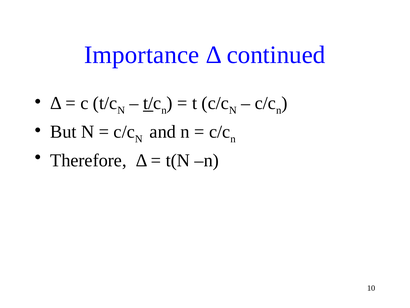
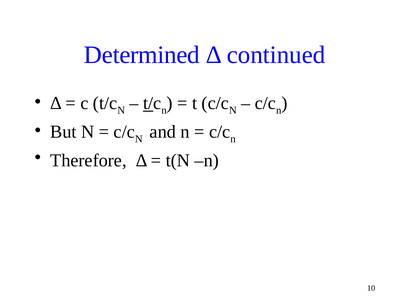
Importance: Importance -> Determined
